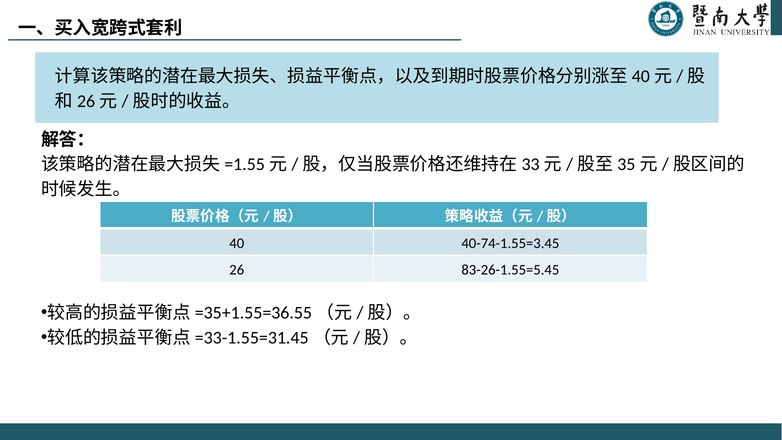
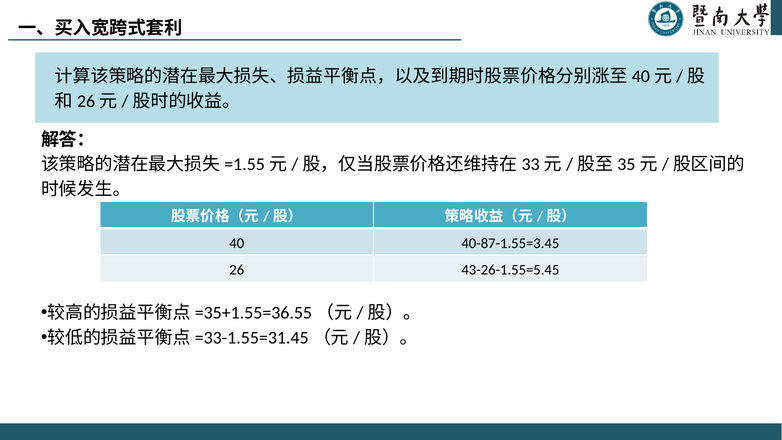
40-74-1.55=3.45: 40-74-1.55=3.45 -> 40-87-1.55=3.45
83-26-1.55=5.45: 83-26-1.55=5.45 -> 43-26-1.55=5.45
